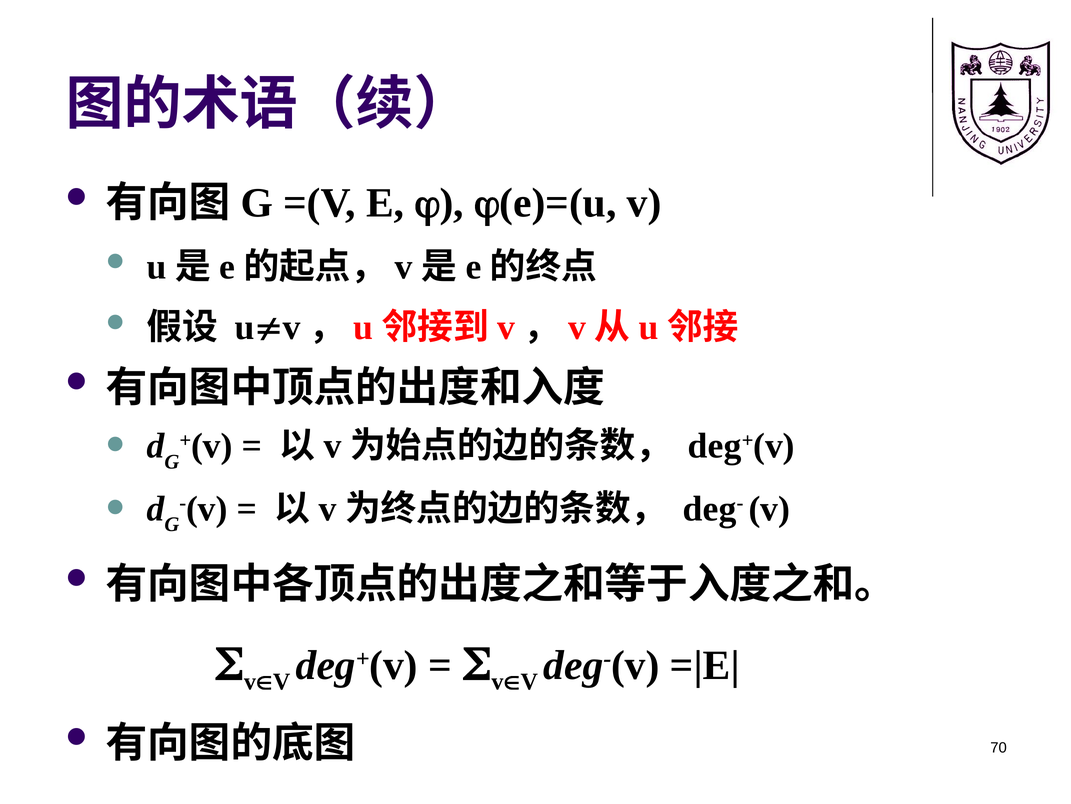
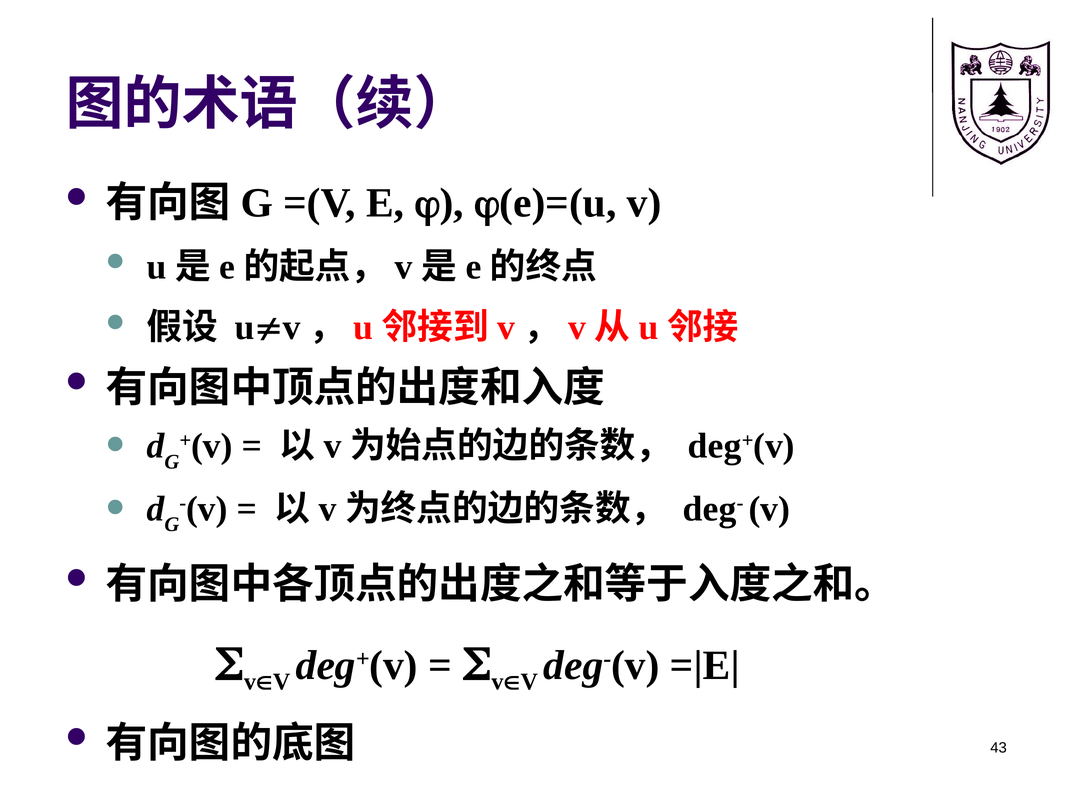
70: 70 -> 43
